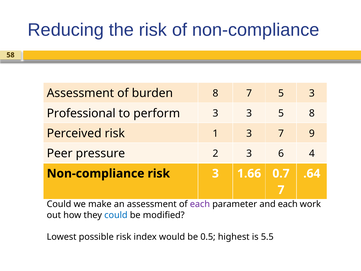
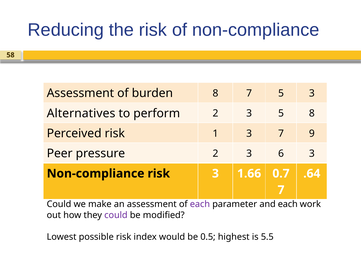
Professional: Professional -> Alternatives
perform 3: 3 -> 2
6 4: 4 -> 3
could at (116, 215) colour: blue -> purple
